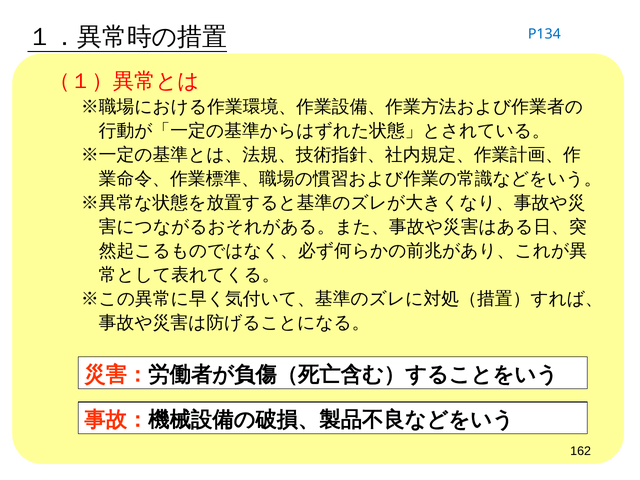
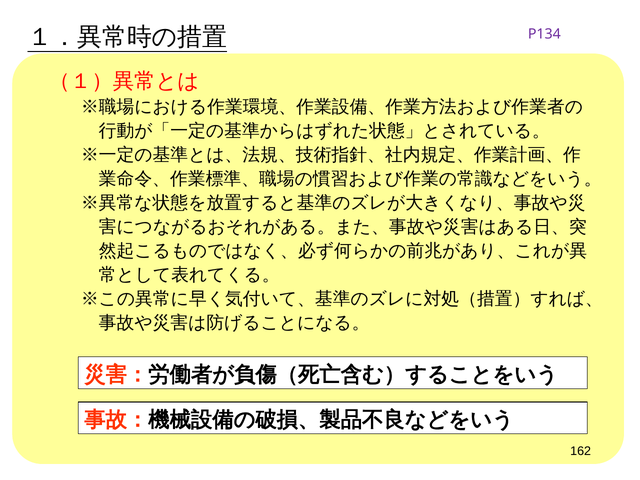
P134 colour: blue -> purple
